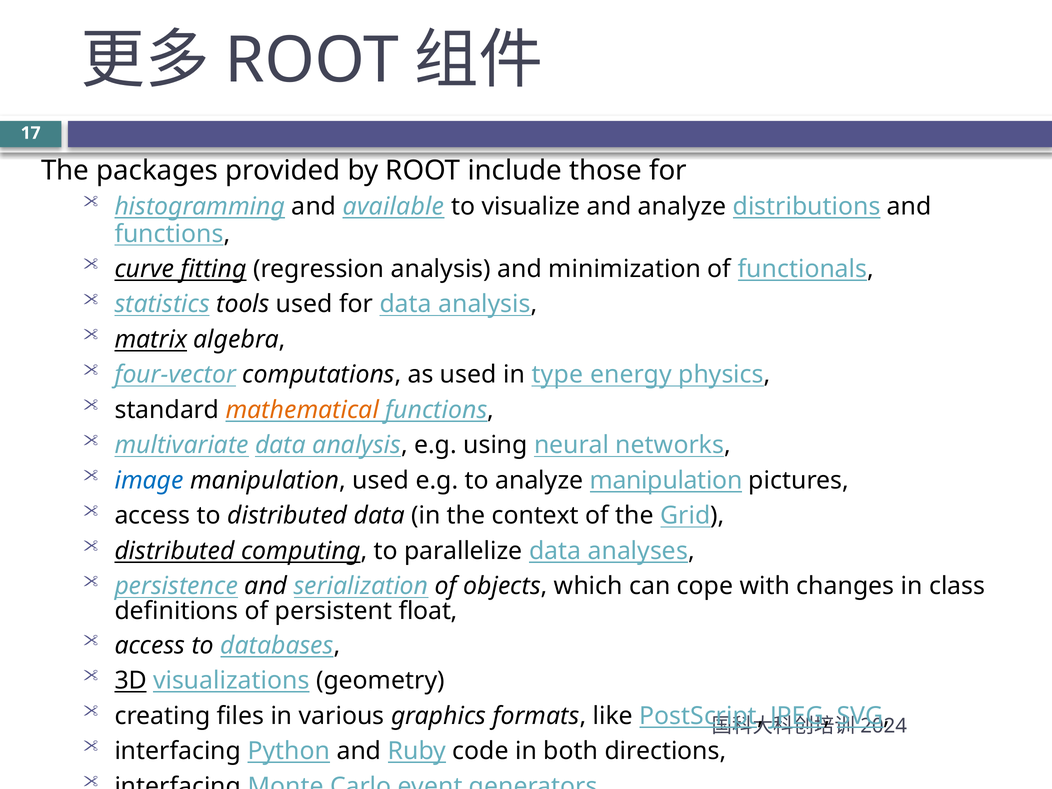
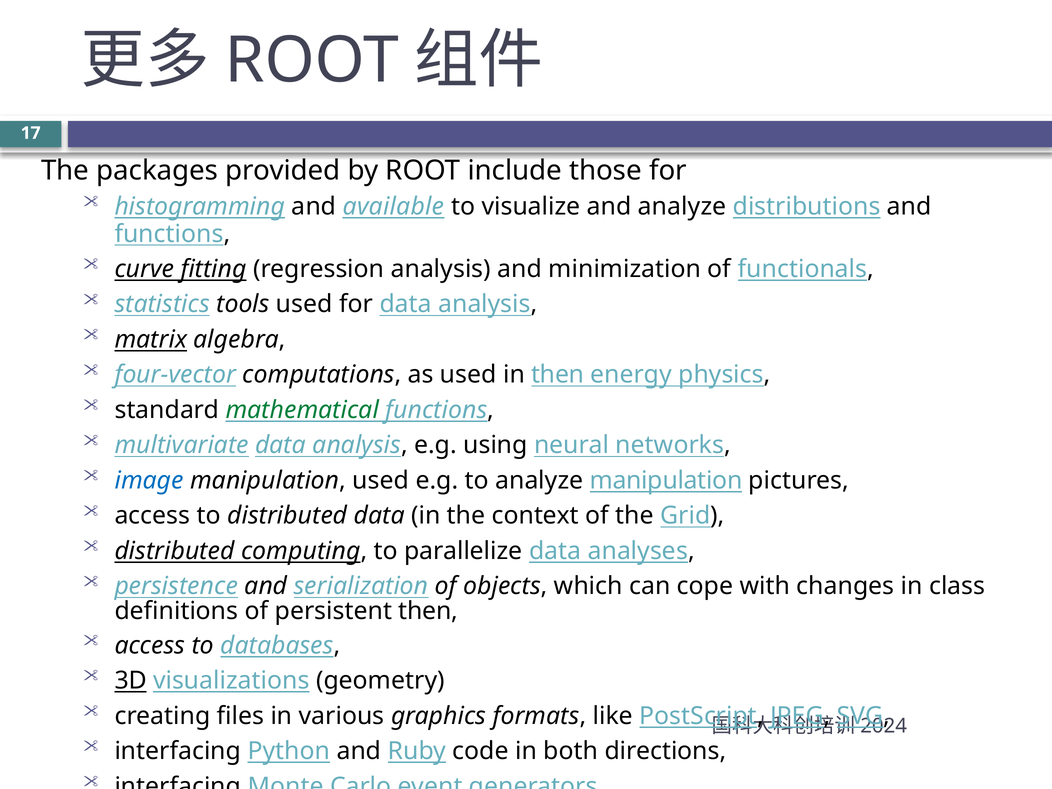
in type: type -> then
mathematical colour: orange -> green
persistent float: float -> then
